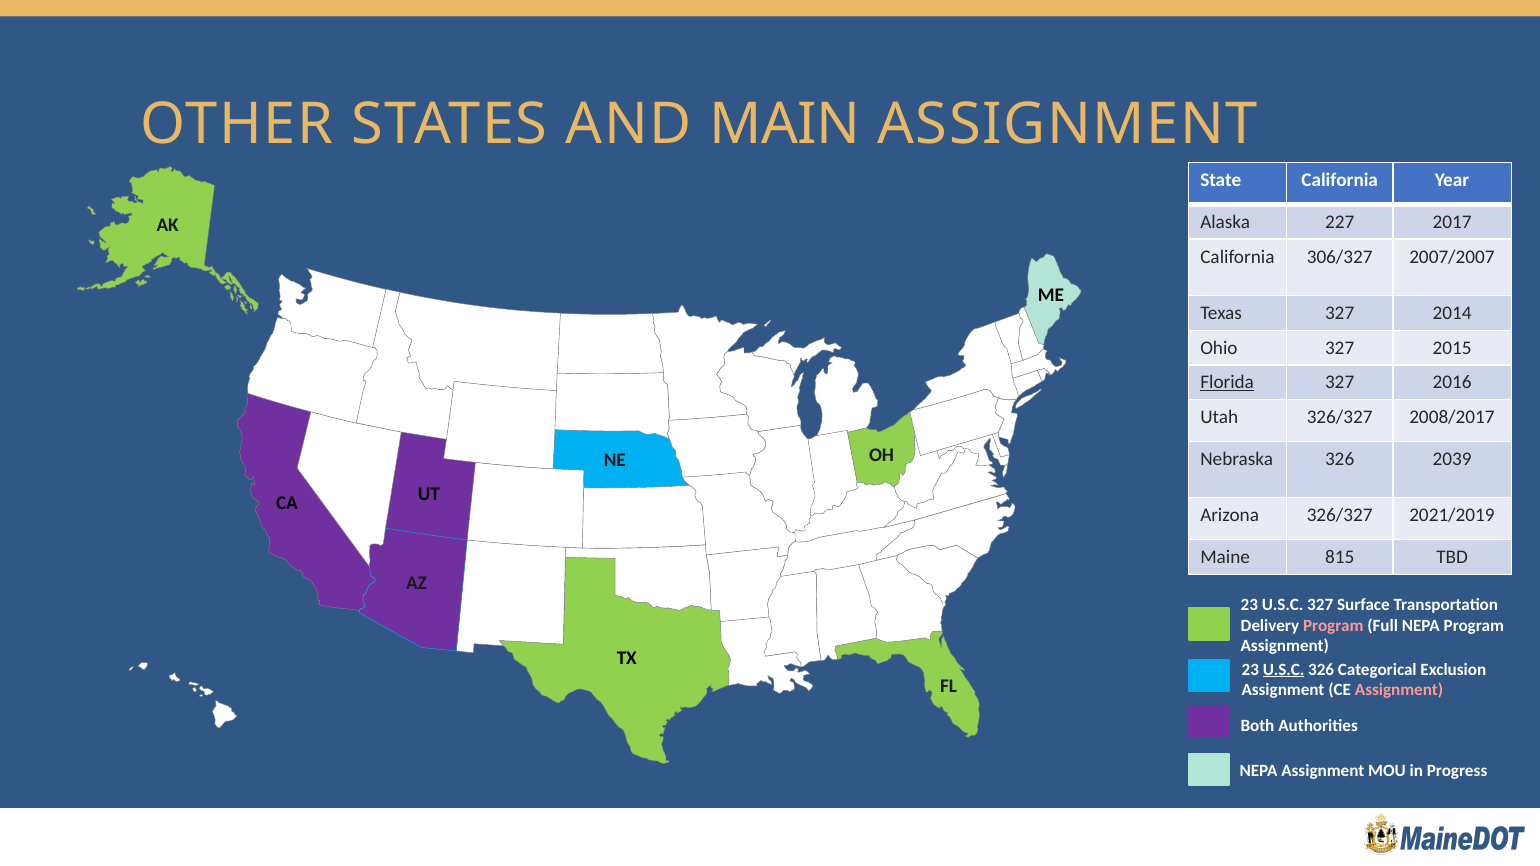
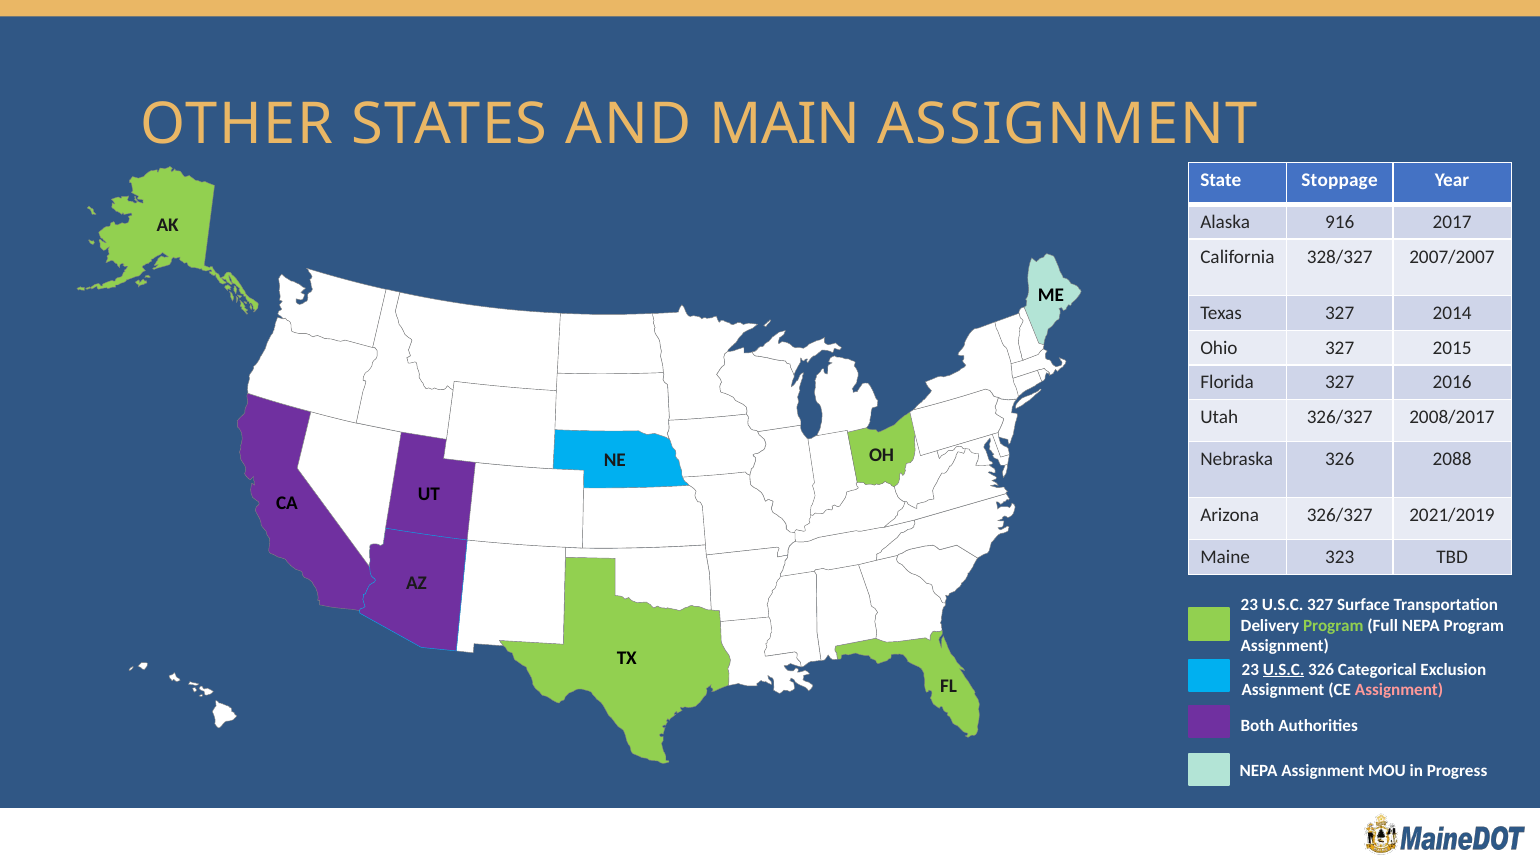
State California: California -> Stoppage
227: 227 -> 916
306/327: 306/327 -> 328/327
Florida underline: present -> none
2039: 2039 -> 2088
815: 815 -> 323
Program at (1333, 626) colour: pink -> light green
